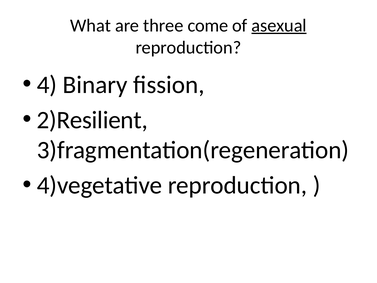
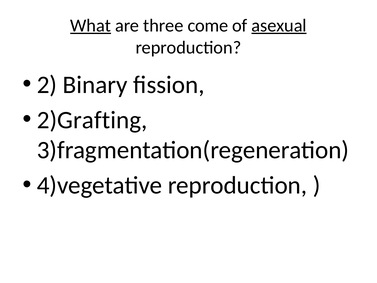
What underline: none -> present
4: 4 -> 2
2)Resilient: 2)Resilient -> 2)Grafting
